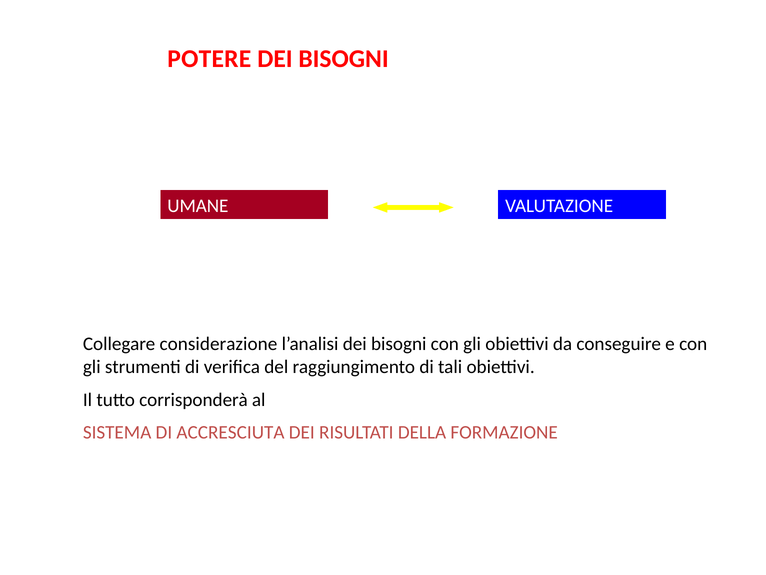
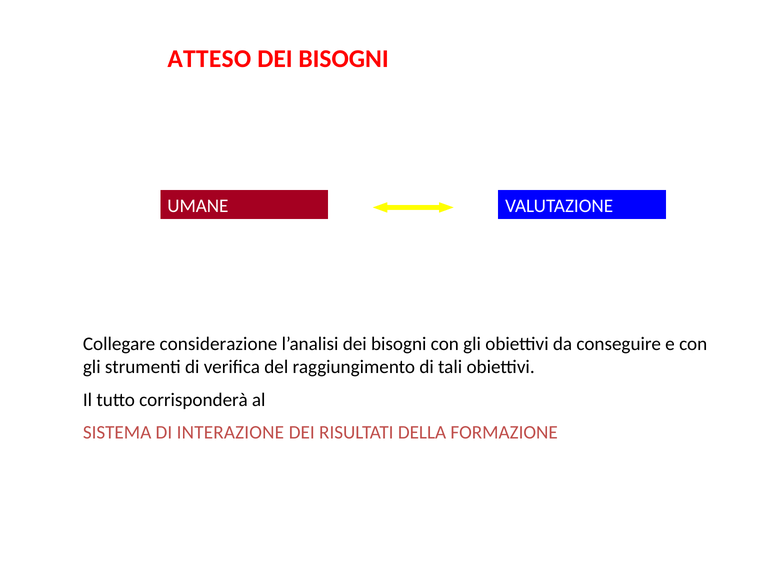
POTERE: POTERE -> ATTESO
ACCRESCIUTA: ACCRESCIUTA -> INTERAZIONE
